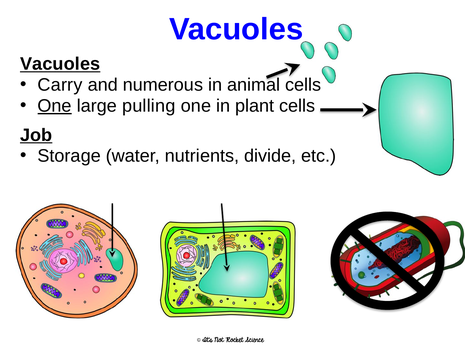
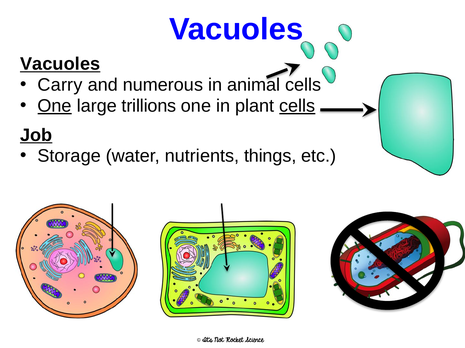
pulling: pulling -> trillions
cells at (297, 106) underline: none -> present
divide: divide -> things
